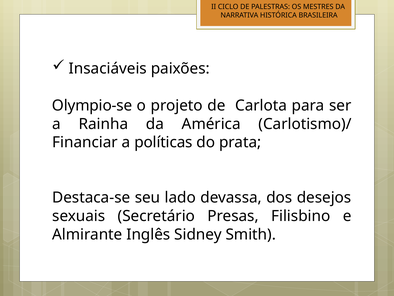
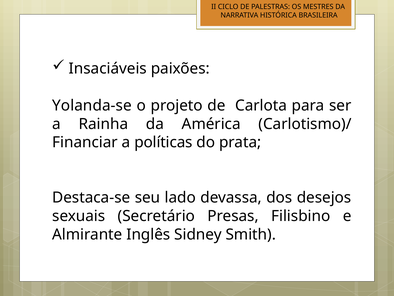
Olympio-se: Olympio-se -> Yolanda-se
